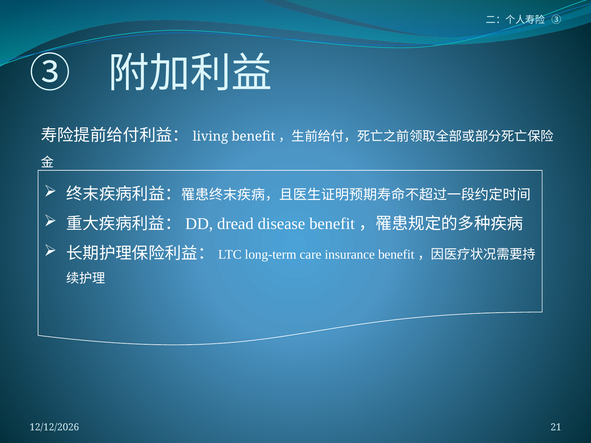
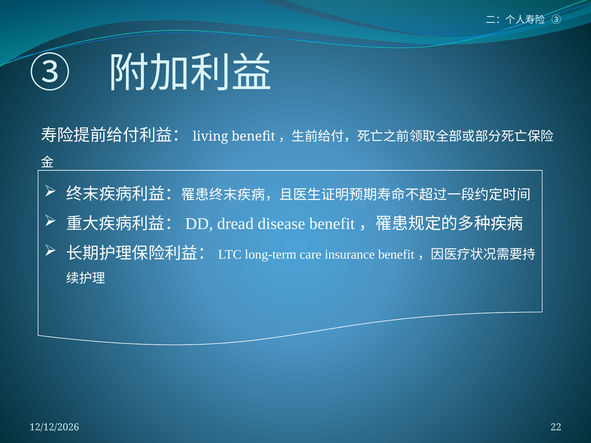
21: 21 -> 22
